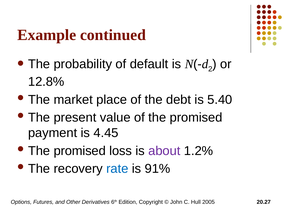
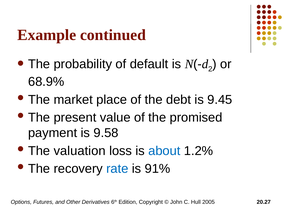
12.8%: 12.8% -> 68.9%
5.40: 5.40 -> 9.45
4.45: 4.45 -> 9.58
promised at (80, 151): promised -> valuation
about colour: purple -> blue
